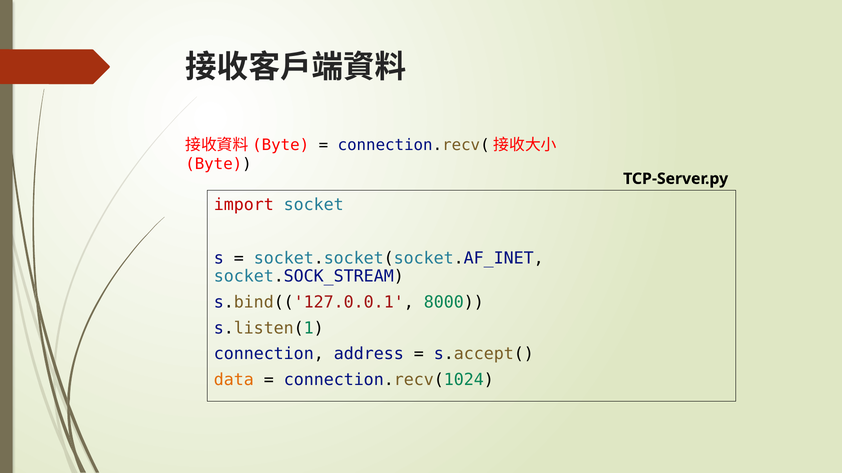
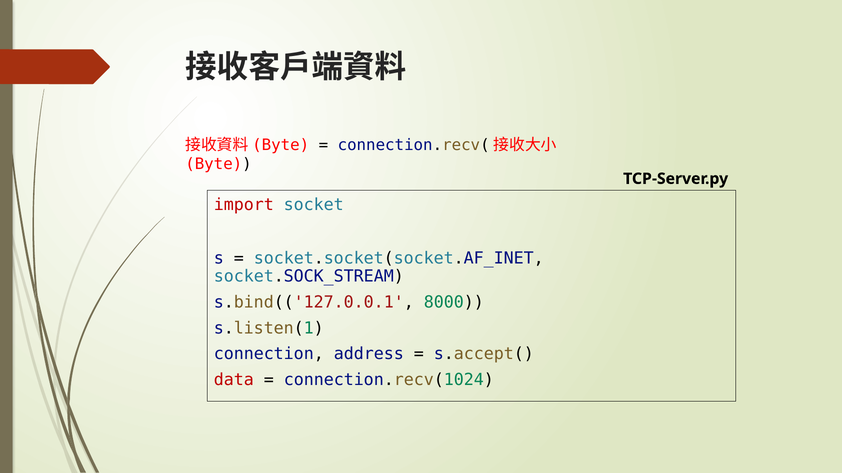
data colour: orange -> red
